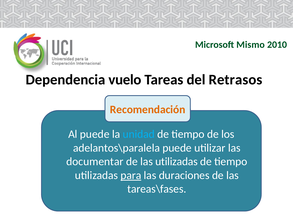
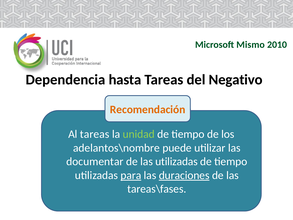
vuelo: vuelo -> hasta
Retrasos: Retrasos -> Negativo
Al puede: puede -> tareas
unidad colour: light blue -> light green
adelantos\paralela: adelantos\paralela -> adelantos\nombre
duraciones underline: none -> present
